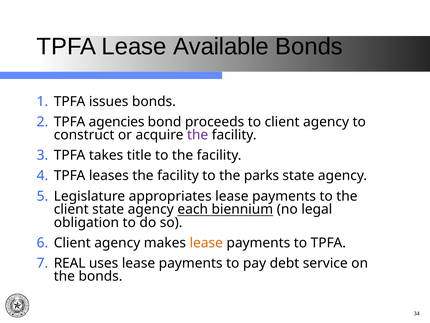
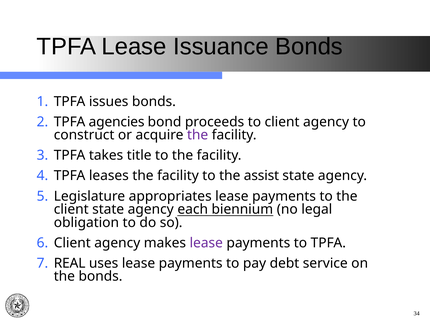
Available: Available -> Issuance
parks: parks -> assist
lease at (206, 243) colour: orange -> purple
